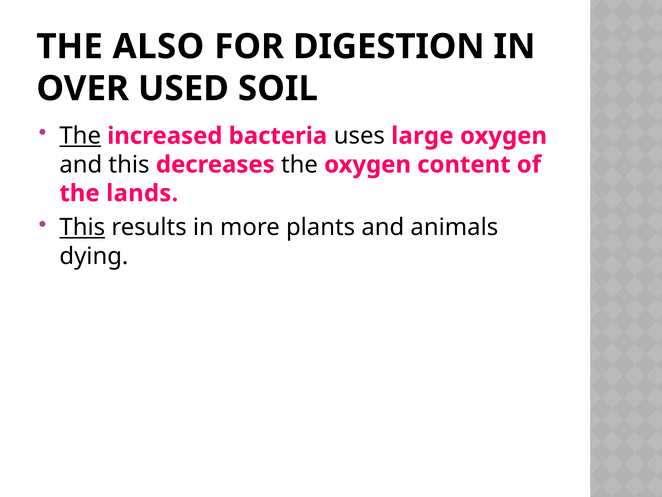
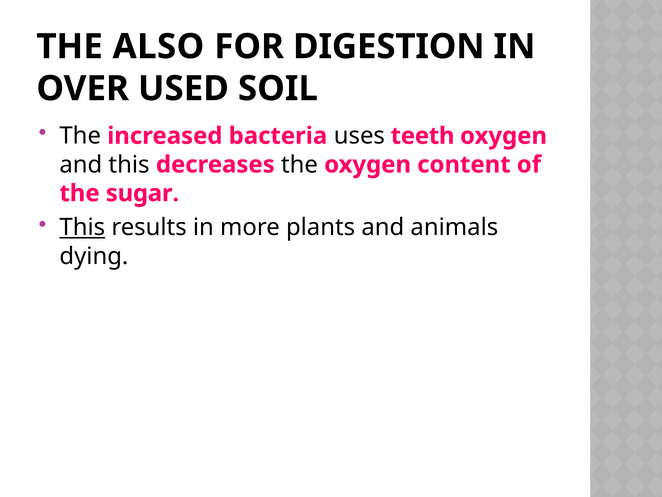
The at (80, 136) underline: present -> none
large: large -> teeth
lands: lands -> sugar
